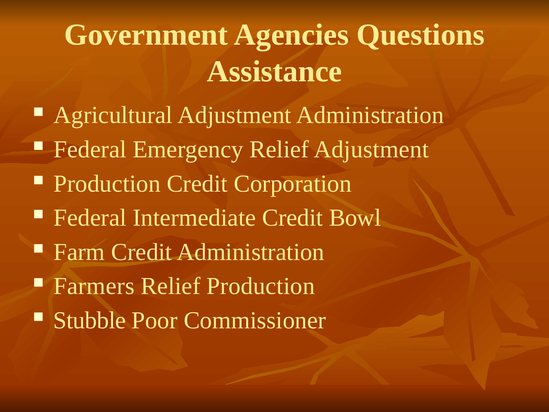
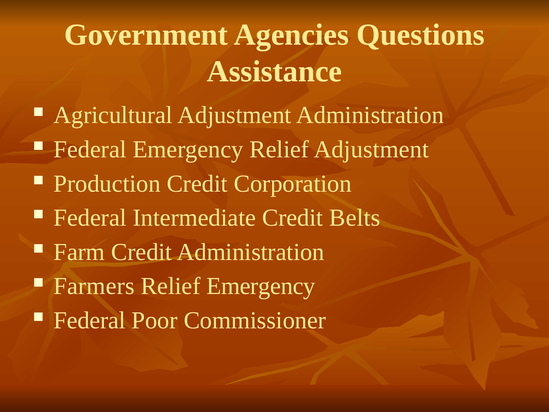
Bowl: Bowl -> Belts
Relief Production: Production -> Emergency
Stubble at (90, 320): Stubble -> Federal
